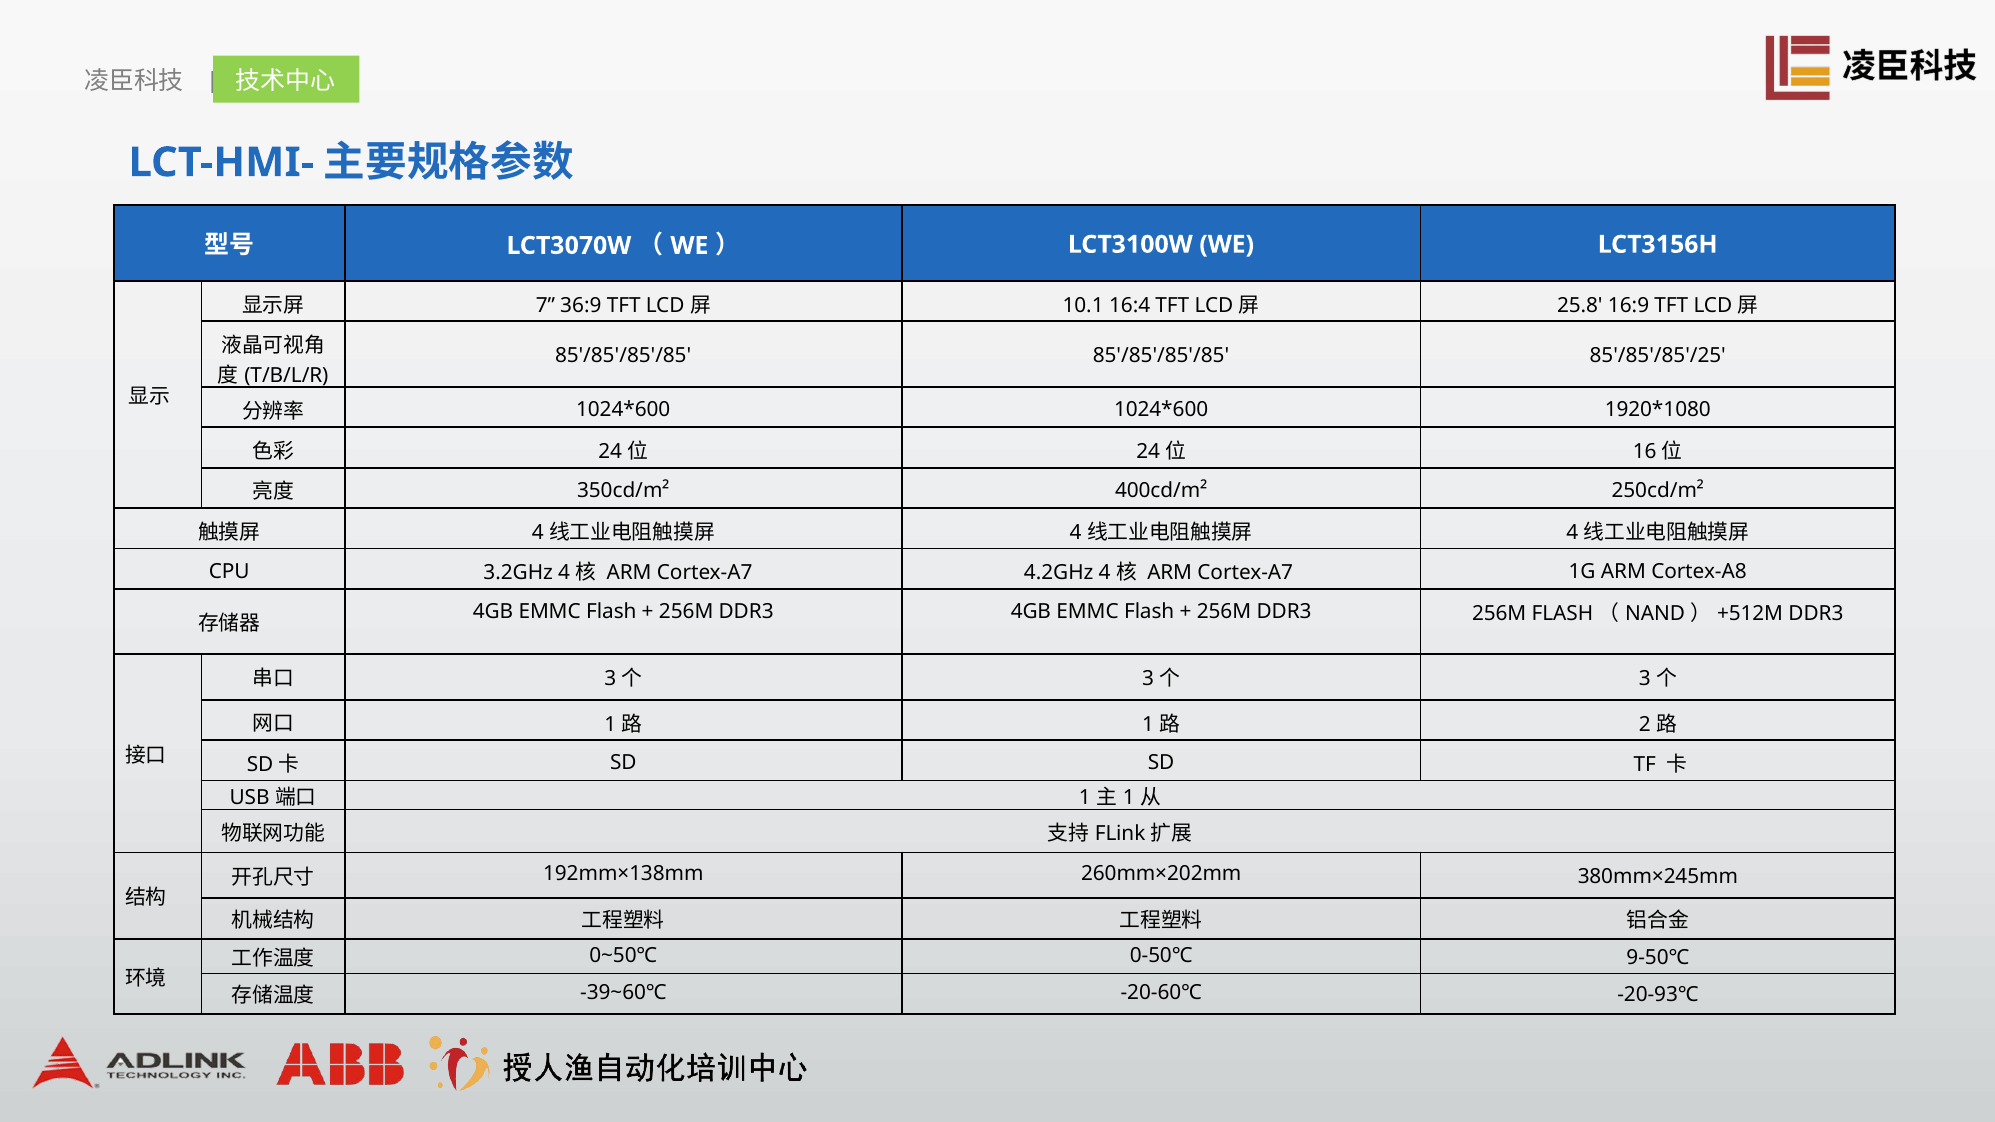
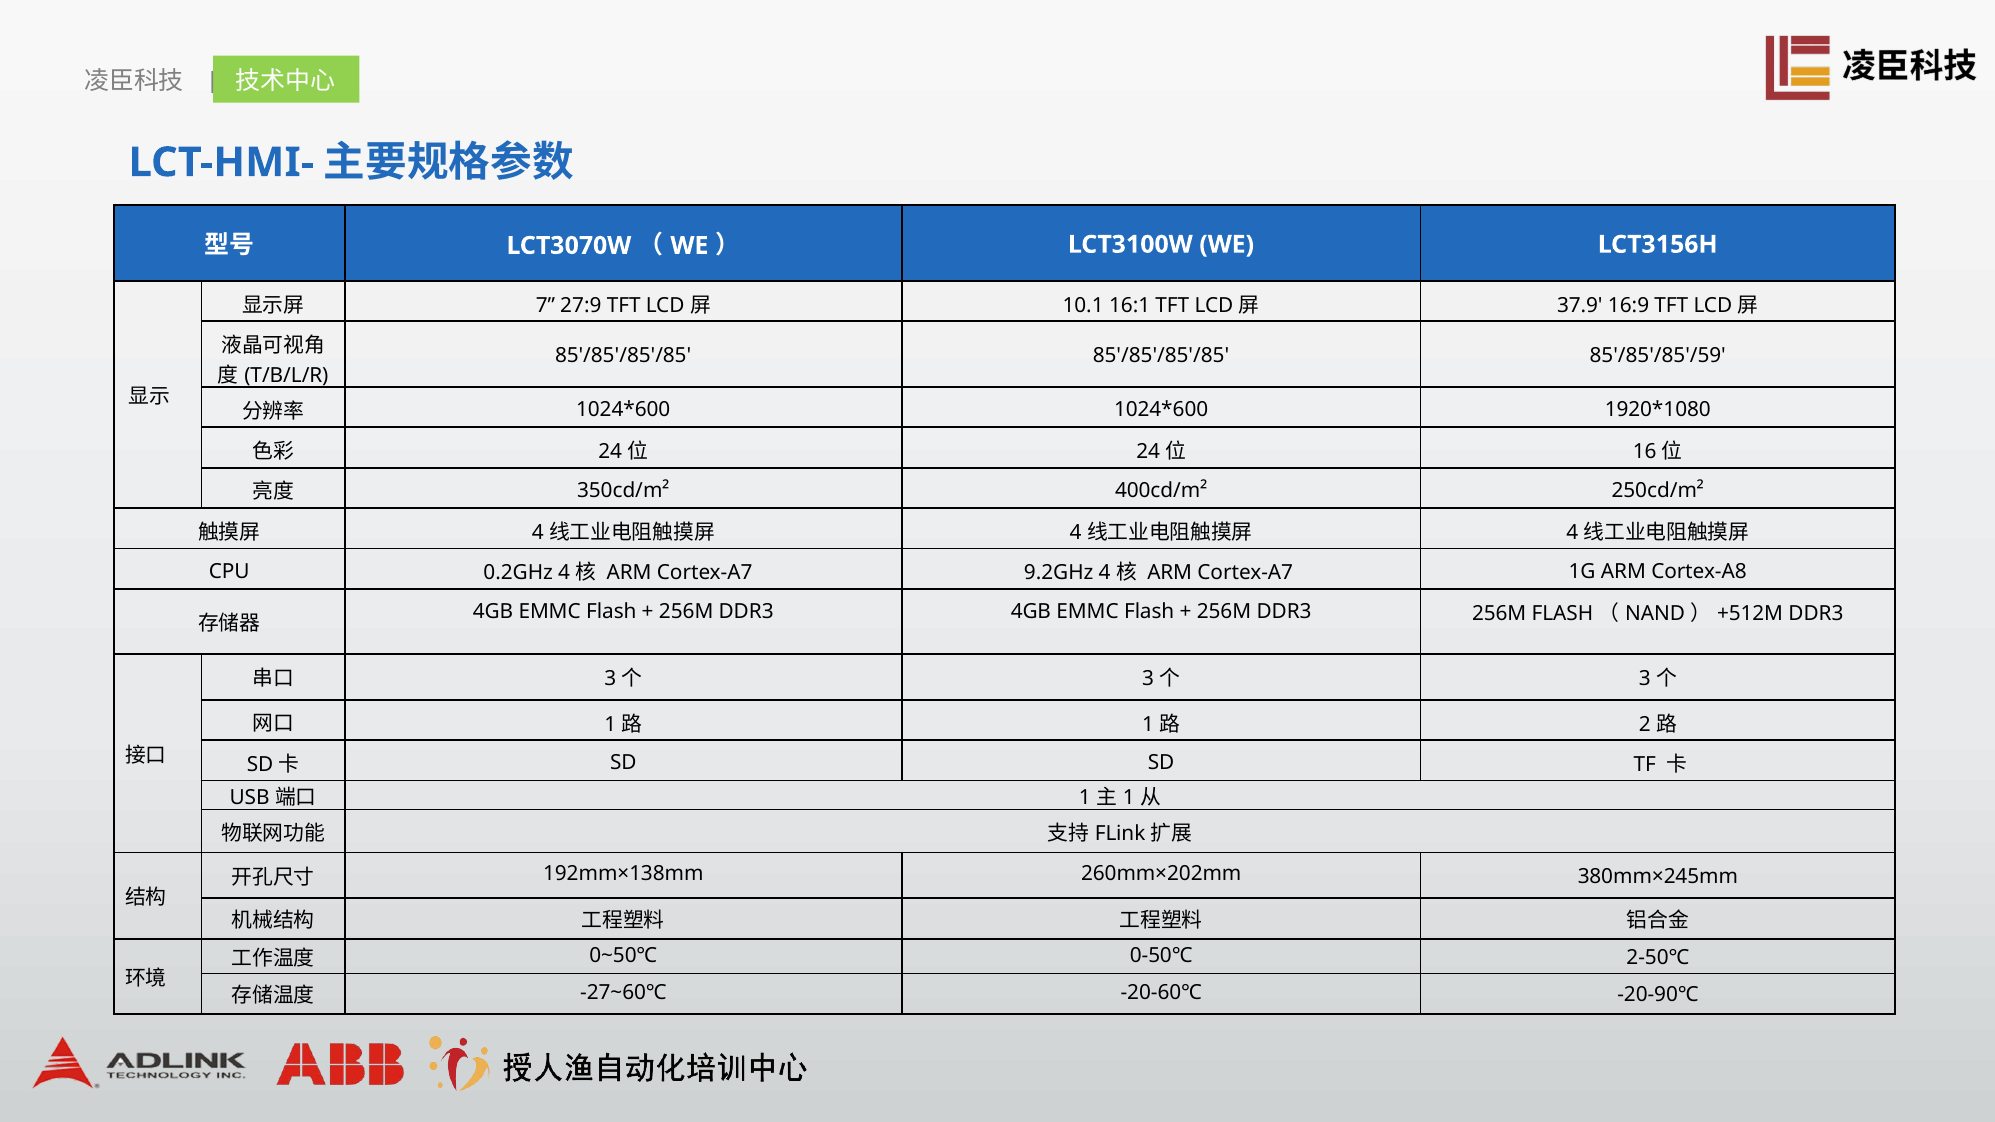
36:9: 36:9 -> 27:9
16:4: 16:4 -> 16:1
25.8: 25.8 -> 37.9
85'/85'/85'/25: 85'/85'/85'/25 -> 85'/85'/85'/59
3.2GHz: 3.2GHz -> 0.2GHz
4.2GHz: 4.2GHz -> 9.2GHz
9-50℃: 9-50℃ -> 2-50℃
-39~60℃: -39~60℃ -> -27~60℃
-20-93℃: -20-93℃ -> -20-90℃
